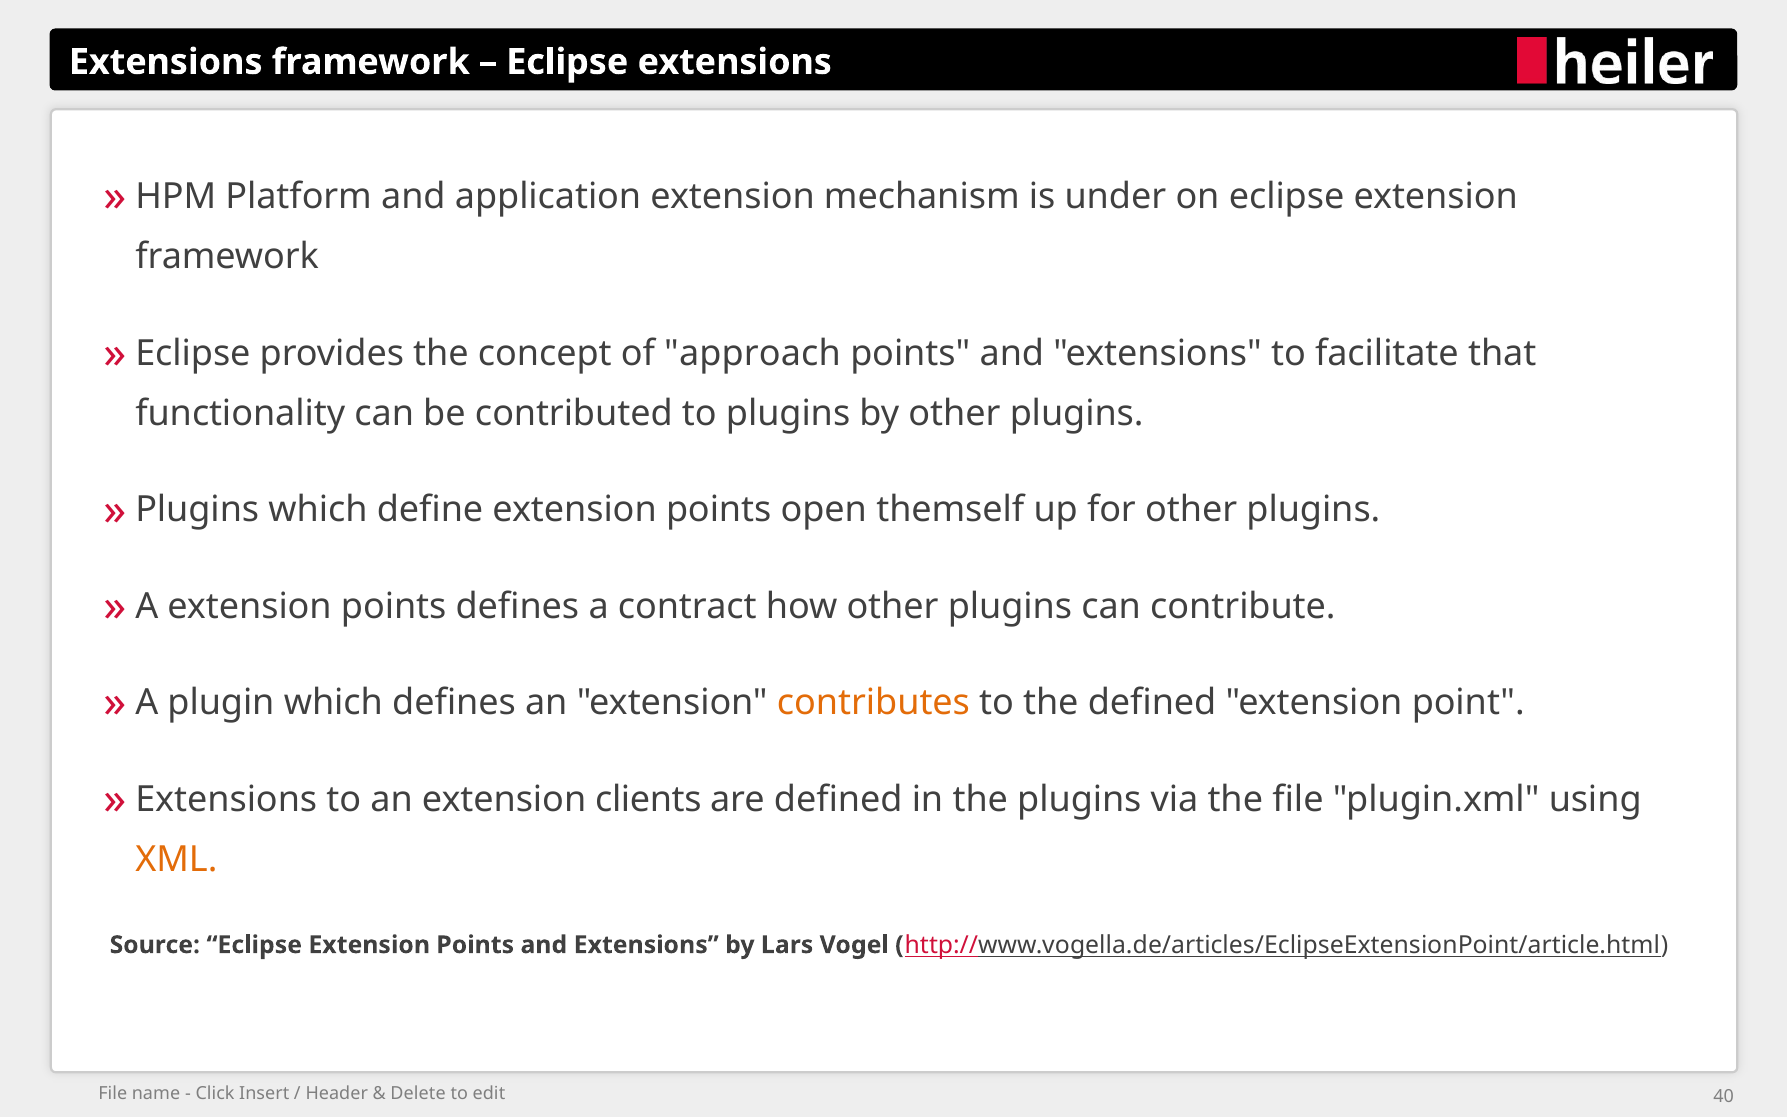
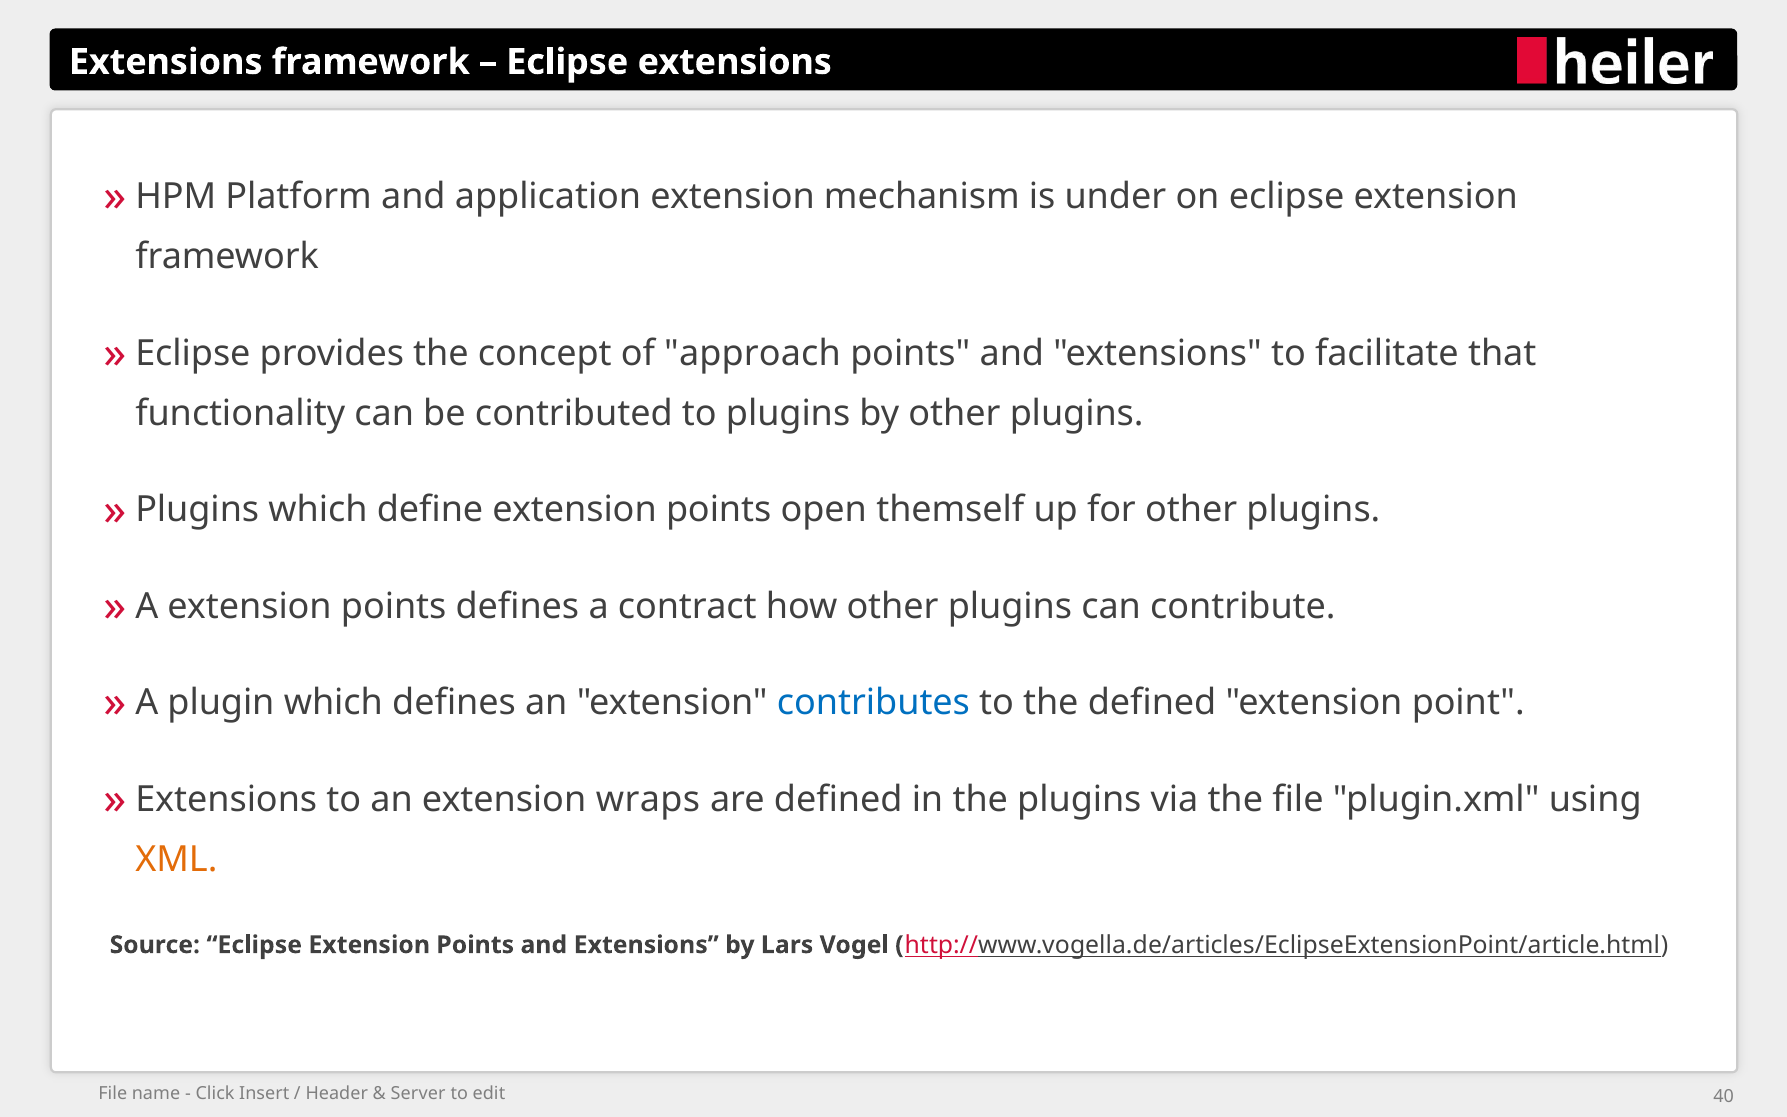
contributes colour: orange -> blue
clients: clients -> wraps
Delete: Delete -> Server
